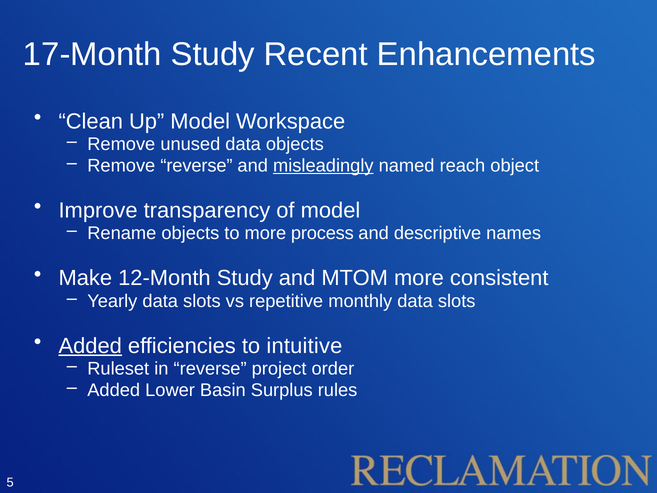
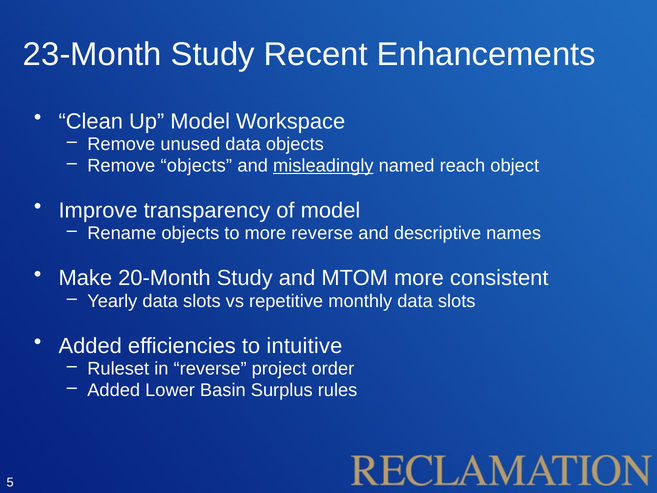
17-Month: 17-Month -> 23-Month
Remove reverse: reverse -> objects
more process: process -> reverse
12-Month: 12-Month -> 20-Month
Added at (90, 346) underline: present -> none
